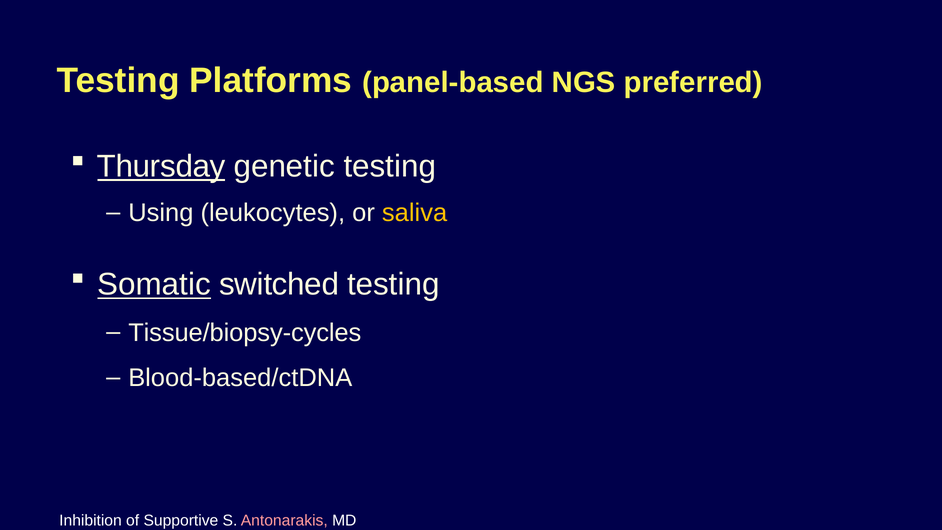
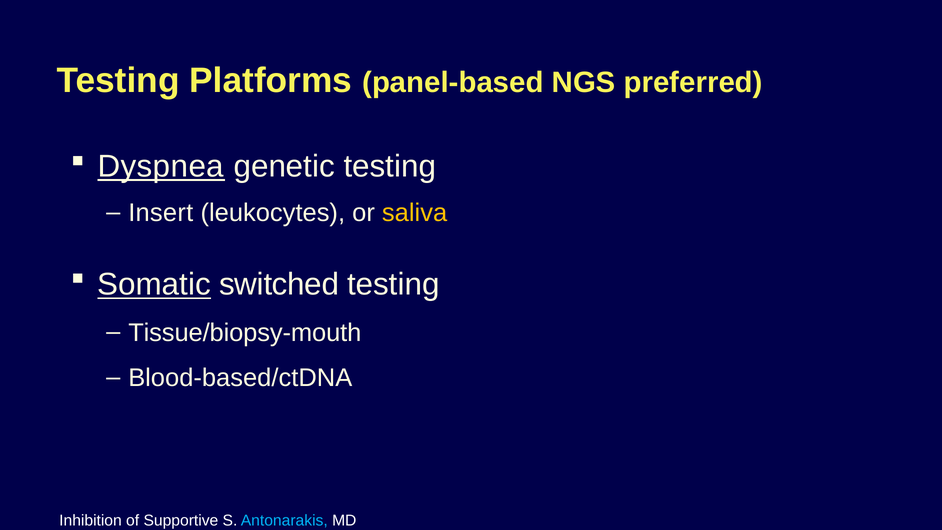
Thursday: Thursday -> Dyspnea
Using: Using -> Insert
Tissue/biopsy-cycles: Tissue/biopsy-cycles -> Tissue/biopsy-mouth
Antonarakis colour: pink -> light blue
